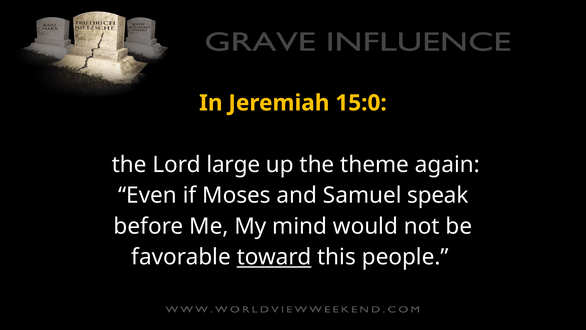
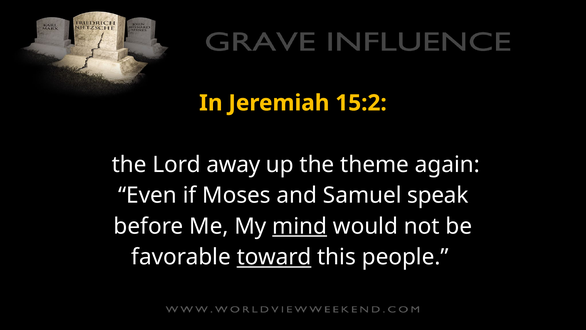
15:0: 15:0 -> 15:2
large: large -> away
mind underline: none -> present
